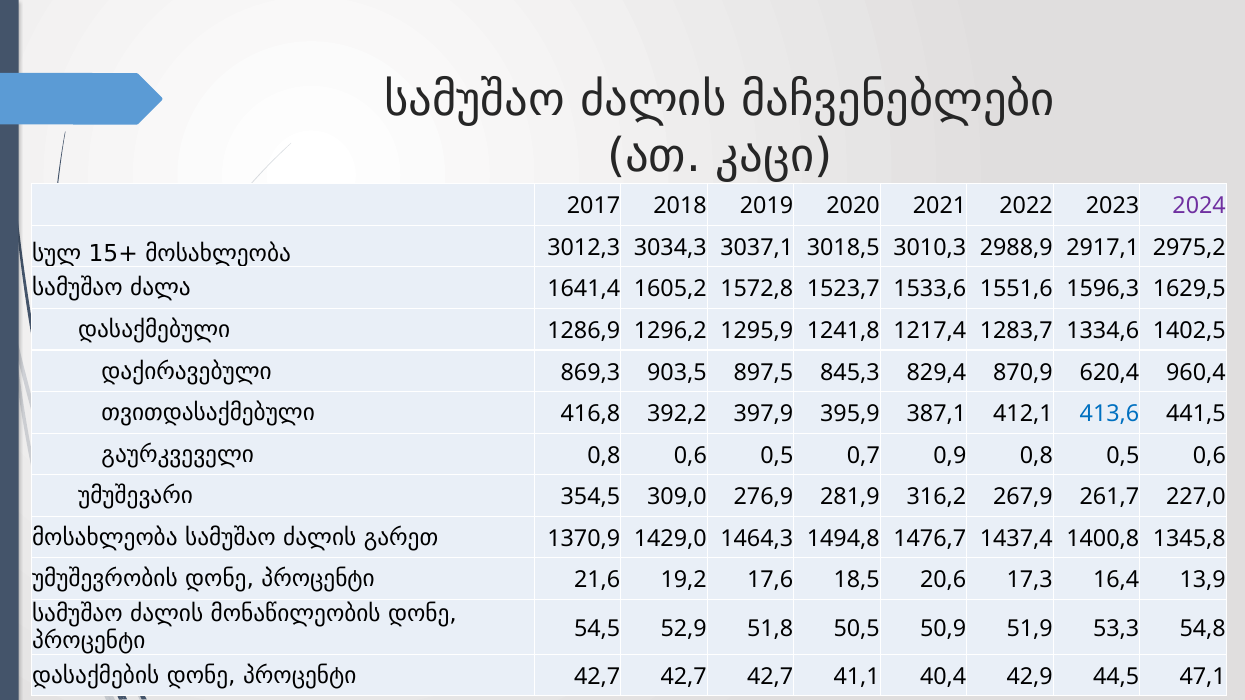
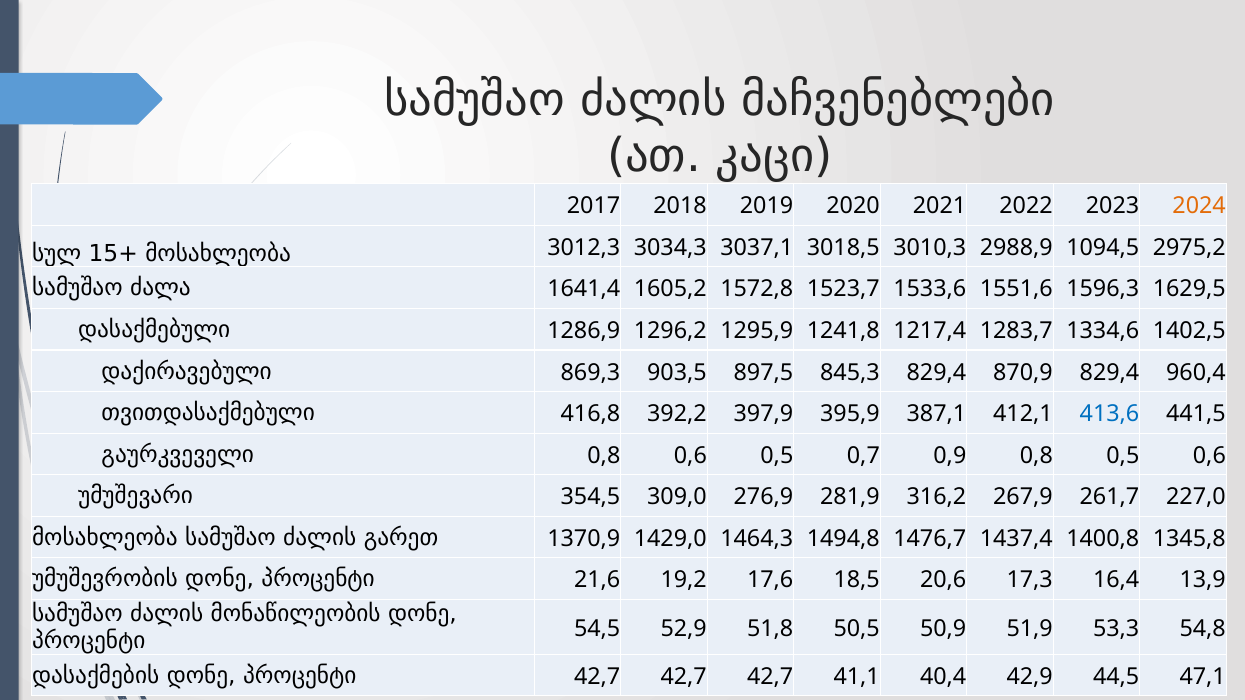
2024 colour: purple -> orange
2917,1: 2917,1 -> 1094,5
870,9 620,4: 620,4 -> 829,4
